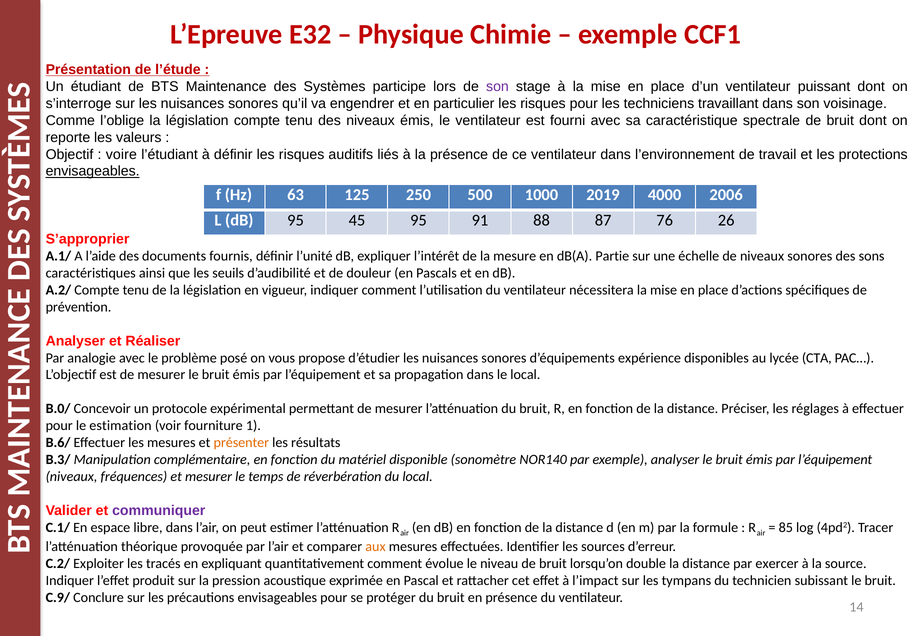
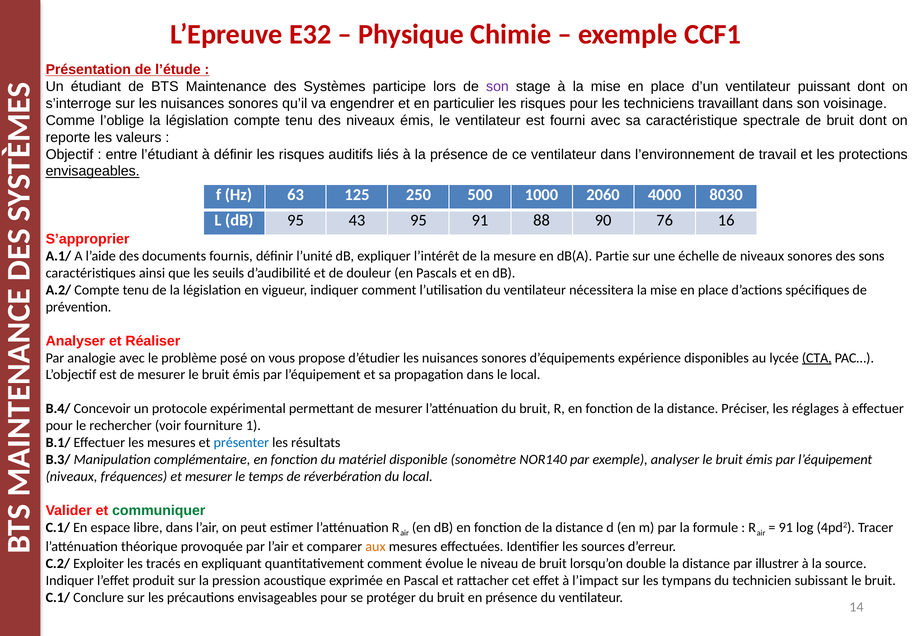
voire: voire -> entre
2019: 2019 -> 2060
2006: 2006 -> 8030
45: 45 -> 43
87: 87 -> 90
26: 26 -> 16
CTA underline: none -> present
B.0/: B.0/ -> B.4/
estimation: estimation -> rechercher
B.6/: B.6/ -> B.1/
présenter colour: orange -> blue
communiquer colour: purple -> green
85 at (786, 527): 85 -> 91
exercer: exercer -> illustrer
C.9/ at (58, 597): C.9/ -> C.1/
